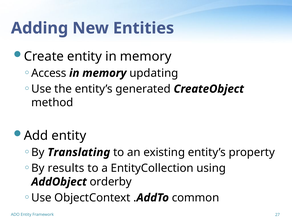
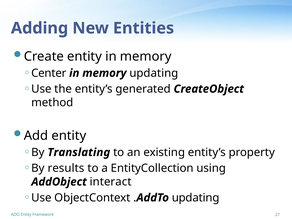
Access: Access -> Center
orderby: orderby -> interact
common at (196, 198): common -> updating
